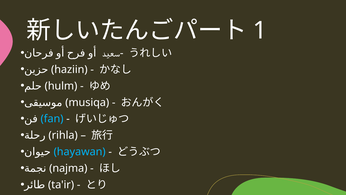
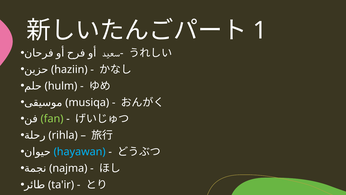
fan colour: light blue -> light green
